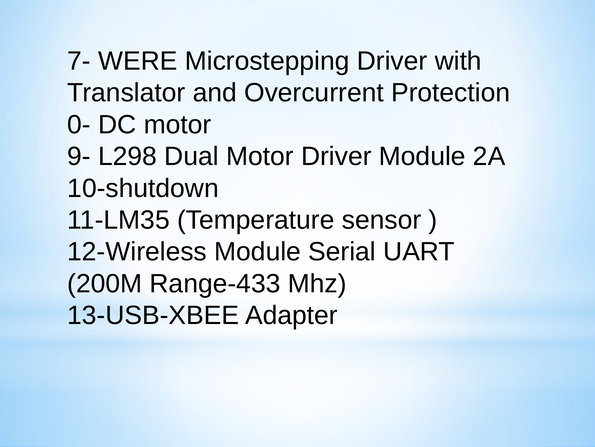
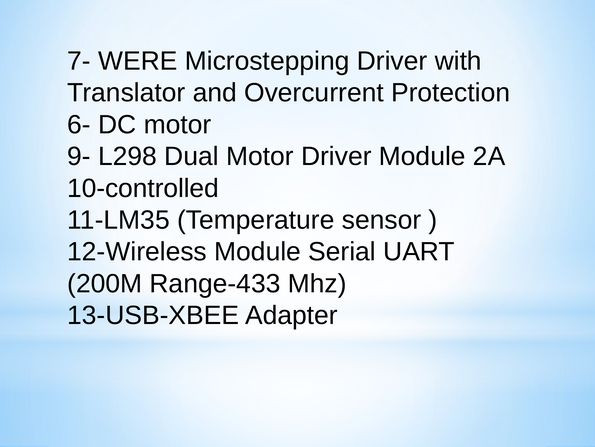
0-: 0- -> 6-
10-shutdown: 10-shutdown -> 10-controlled
